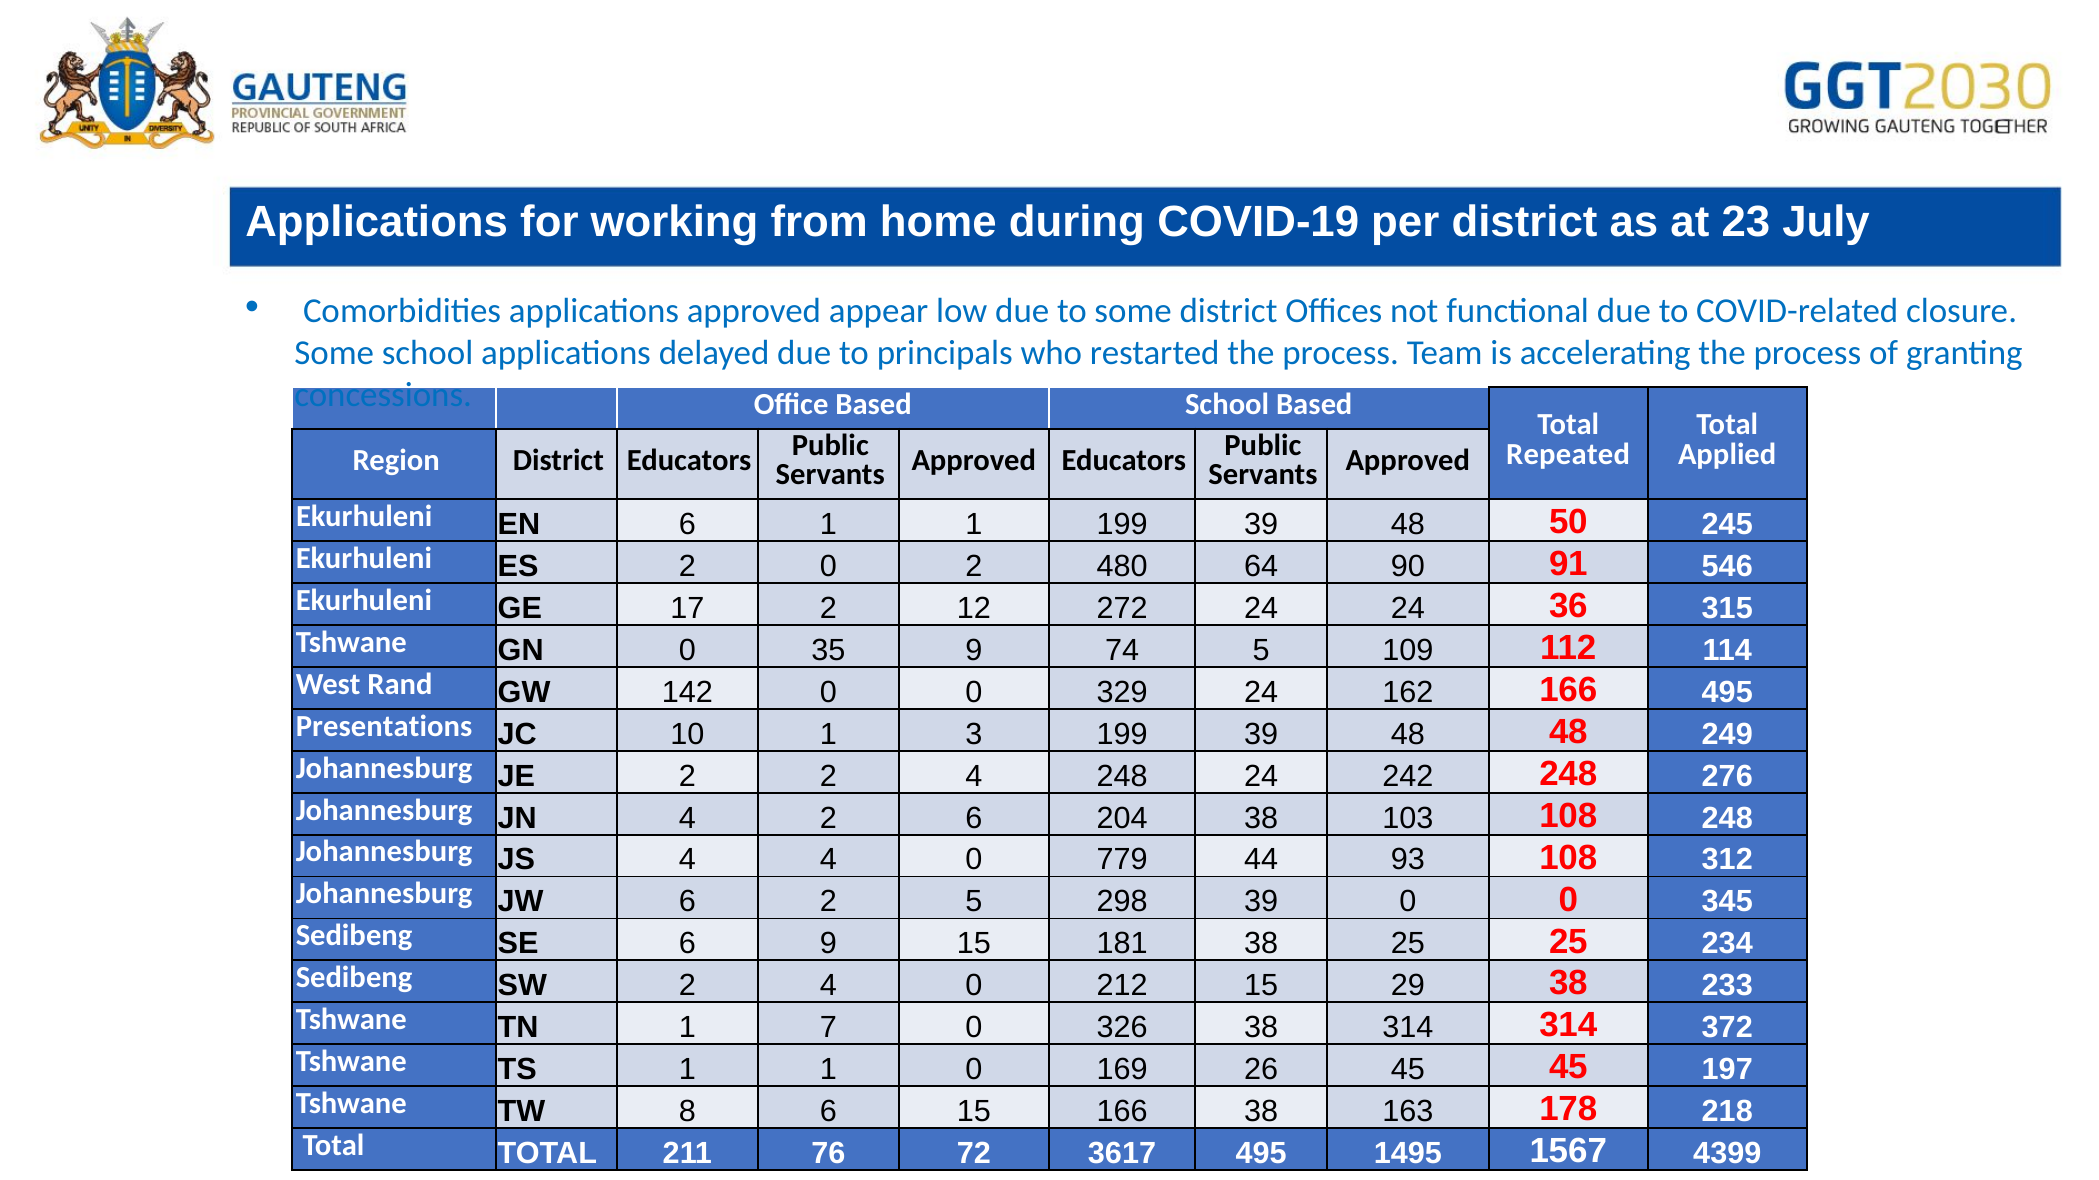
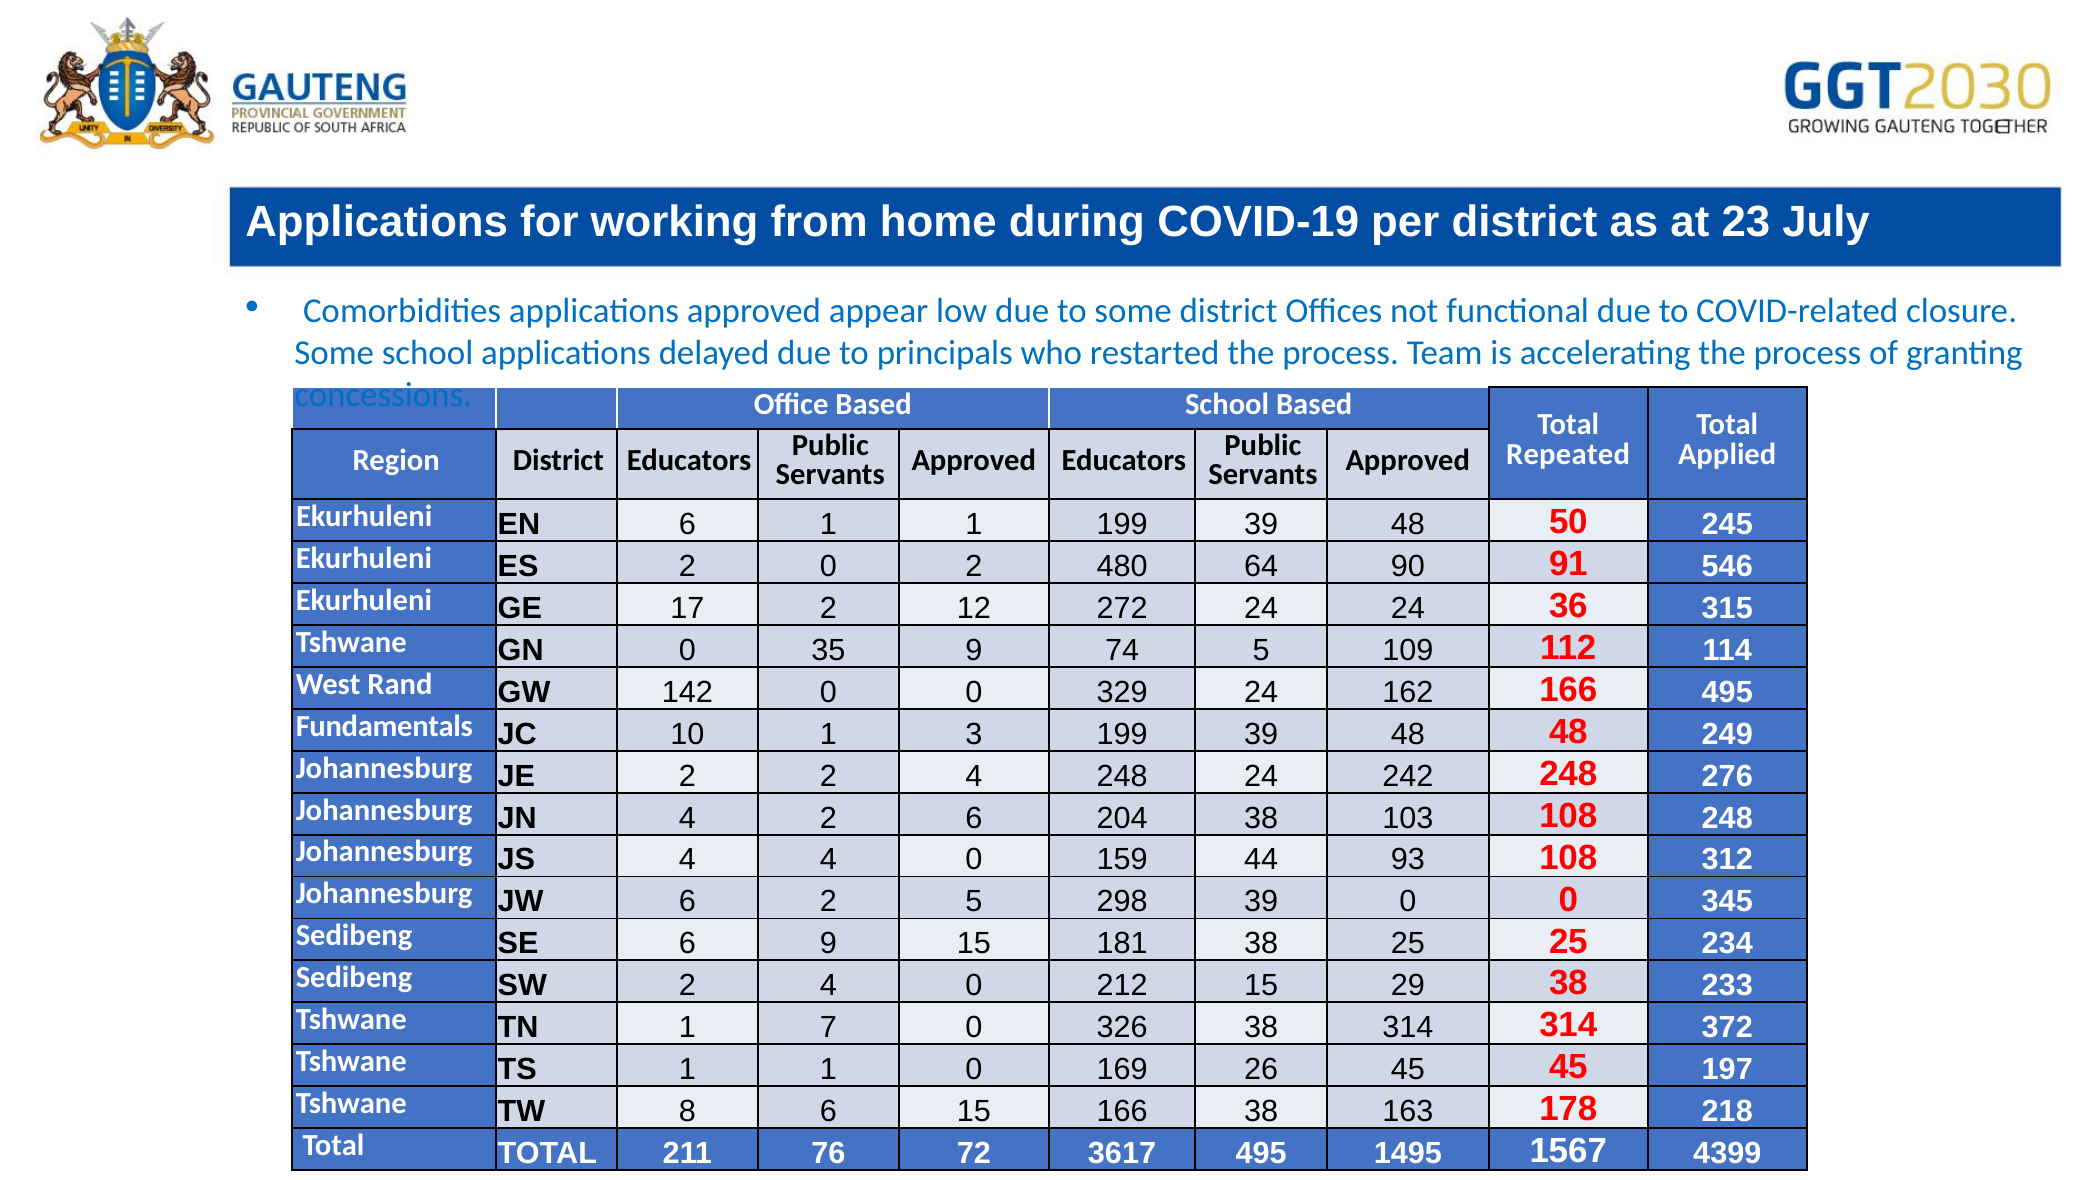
Presentations: Presentations -> Fundamentals
779: 779 -> 159
